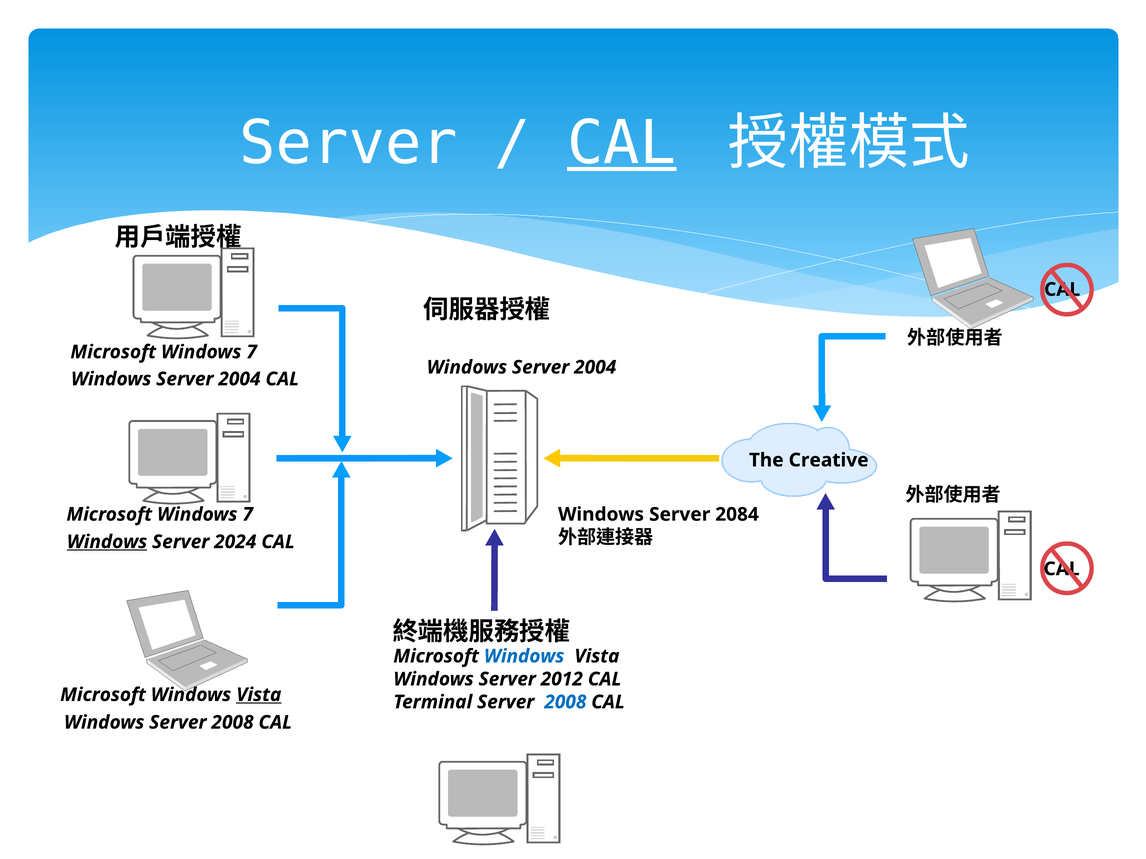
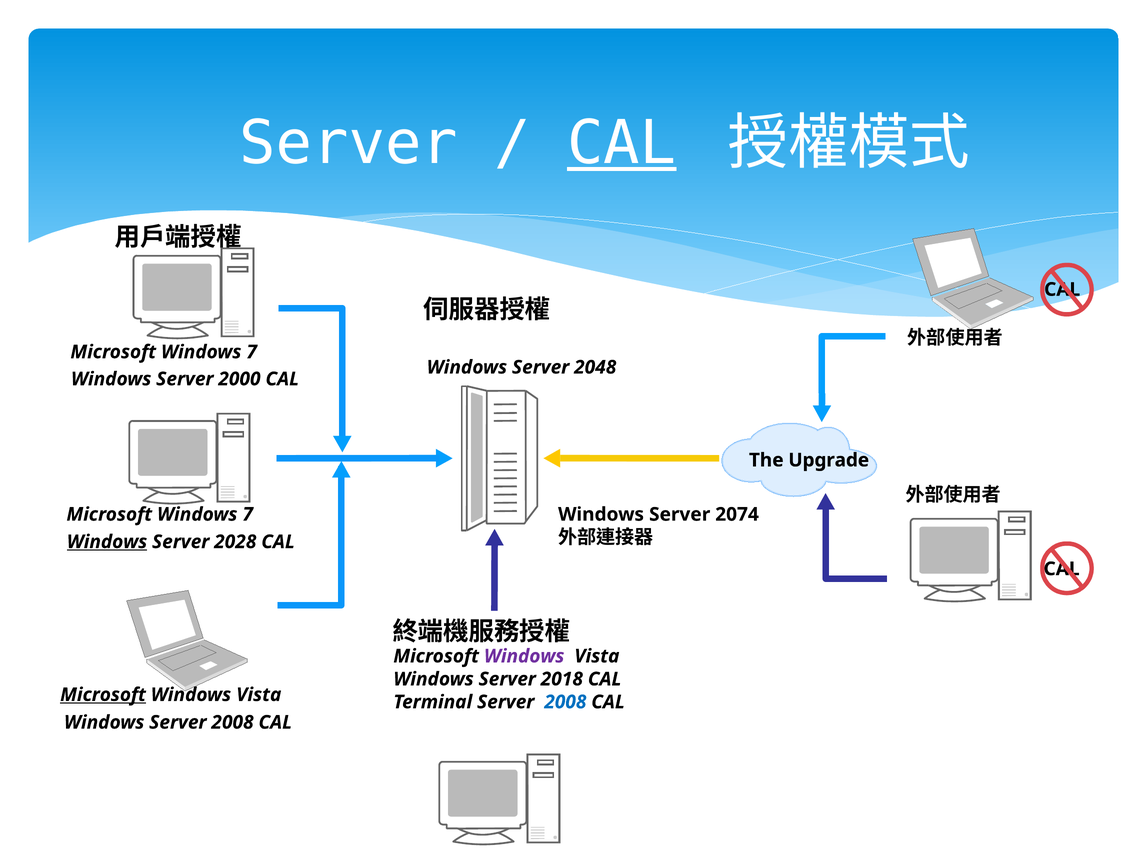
2004 at (595, 368): 2004 -> 2048
2004 at (239, 379): 2004 -> 2000
Creative: Creative -> Upgrade
2084: 2084 -> 2074
2024: 2024 -> 2028
Windows at (524, 657) colour: blue -> purple
2012: 2012 -> 2018
Microsoft at (103, 695) underline: none -> present
Vista at (259, 695) underline: present -> none
